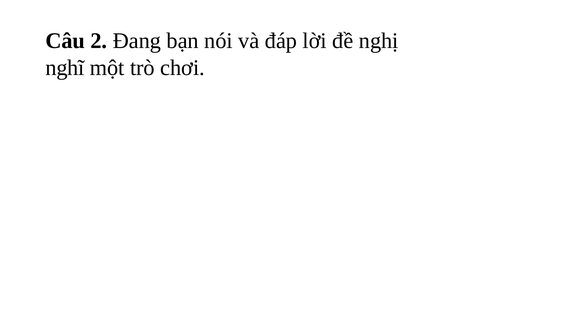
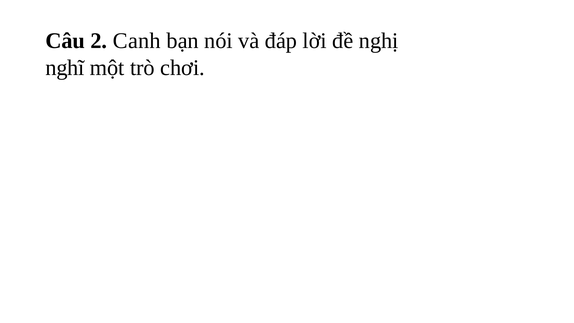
Đang: Đang -> Canh
